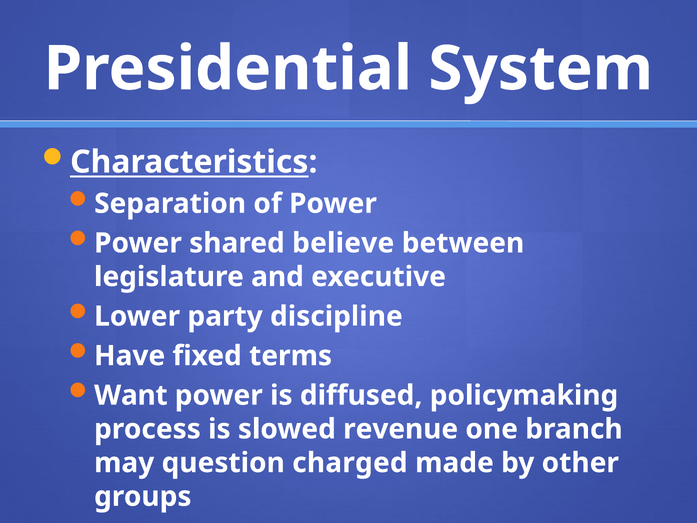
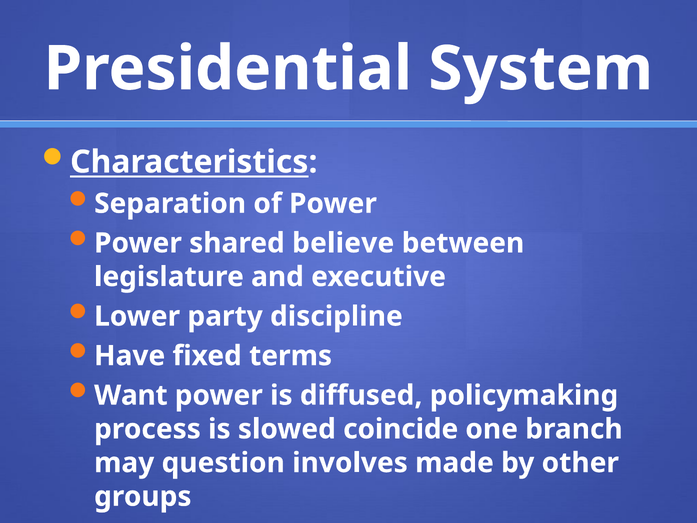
revenue: revenue -> coincide
charged: charged -> involves
